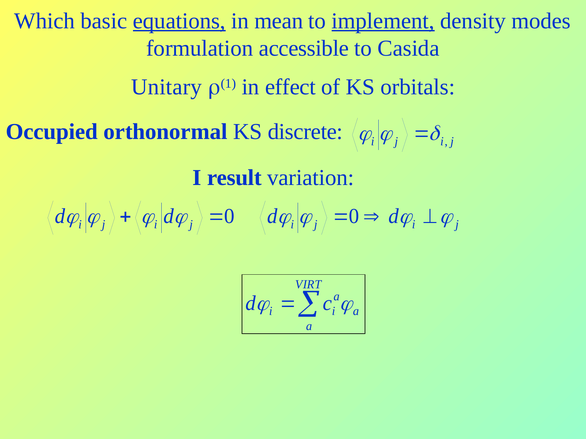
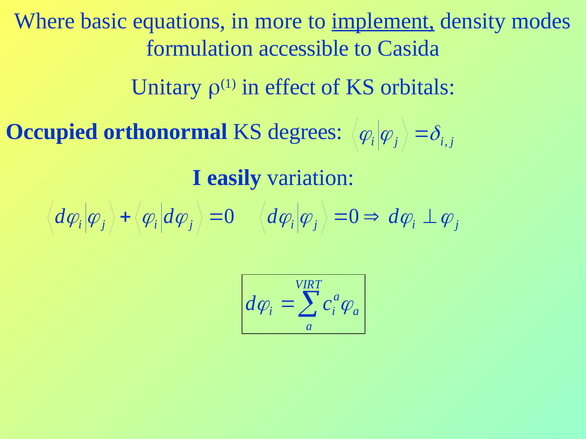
Which: Which -> Where
equations underline: present -> none
mean: mean -> more
discrete: discrete -> degrees
result: result -> easily
